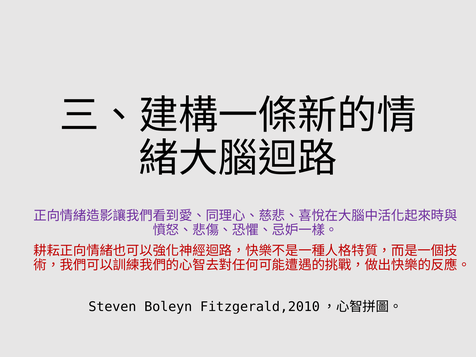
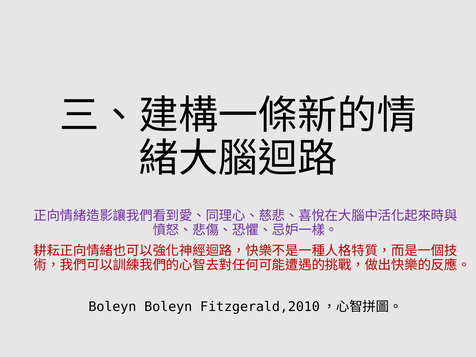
Steven at (112, 307): Steven -> Boleyn
